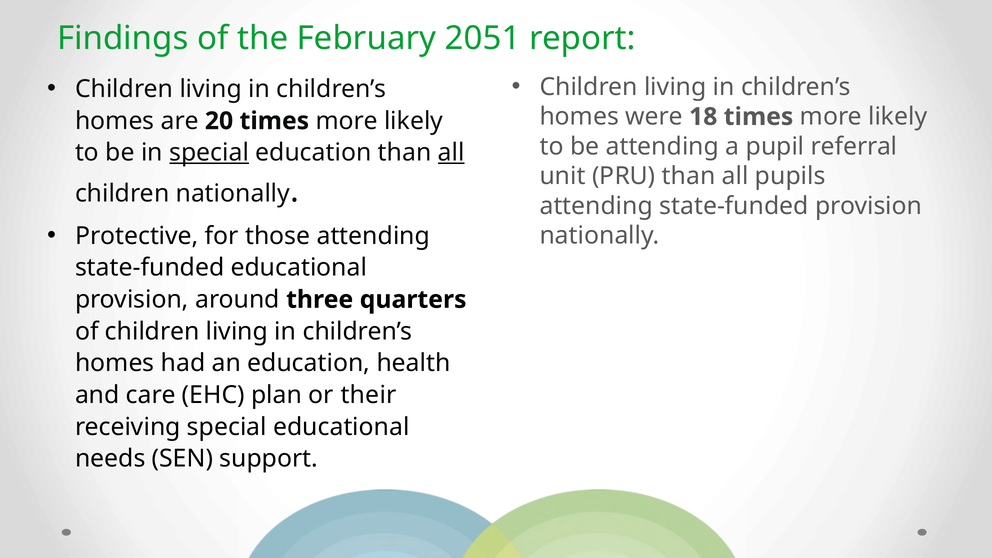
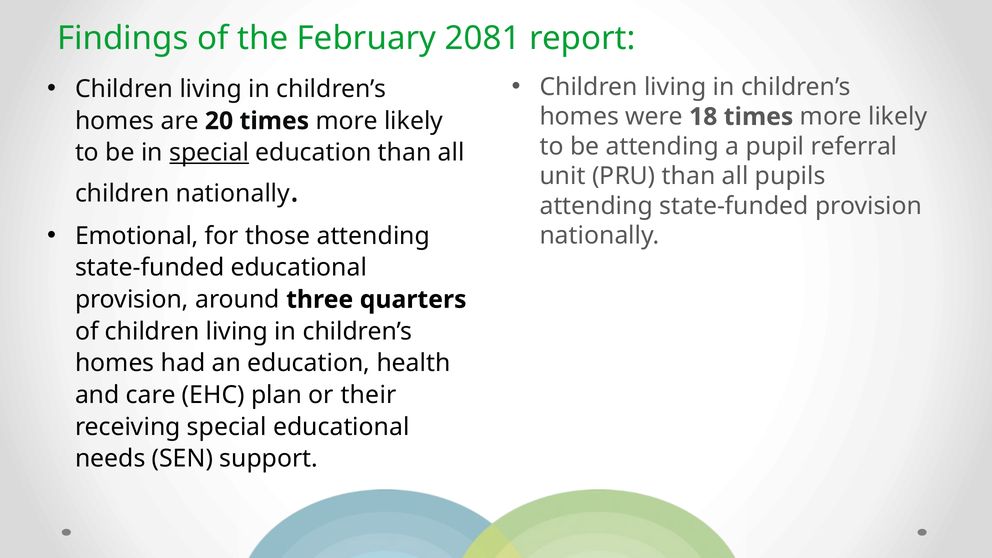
2051: 2051 -> 2081
all at (451, 153) underline: present -> none
Protective: Protective -> Emotional
